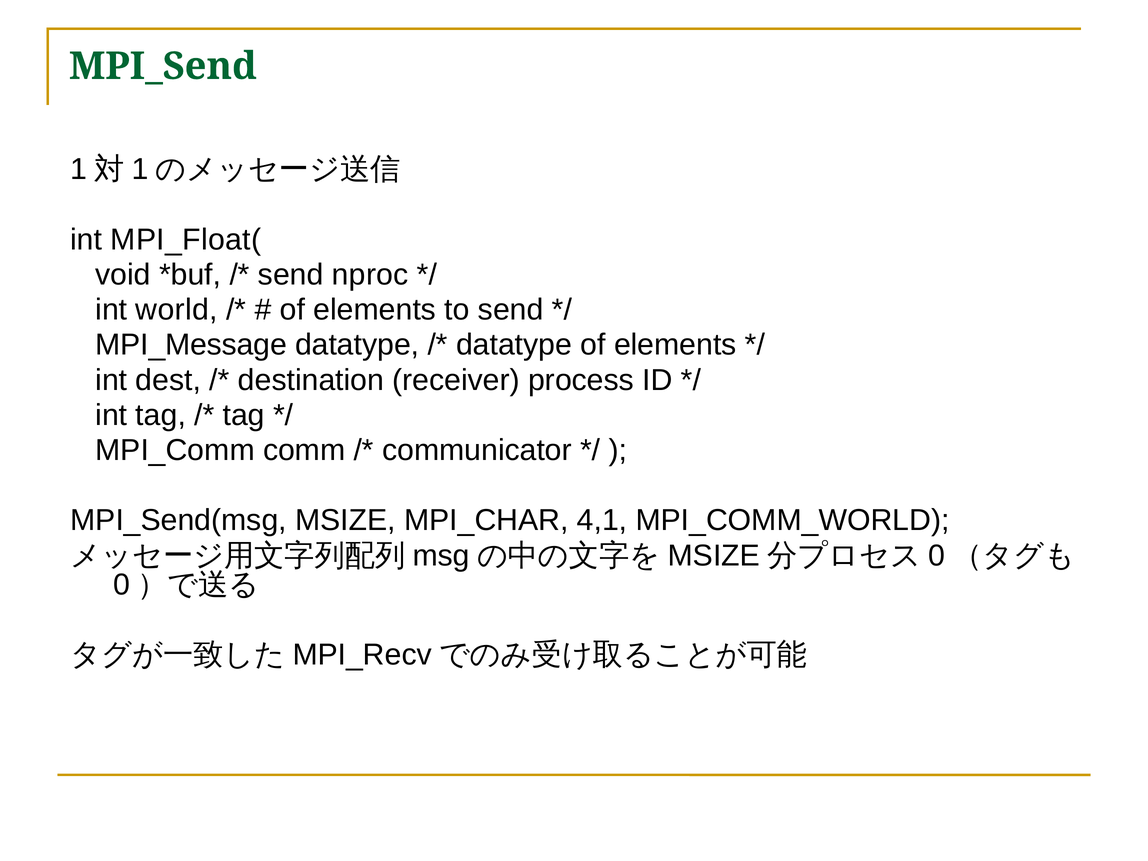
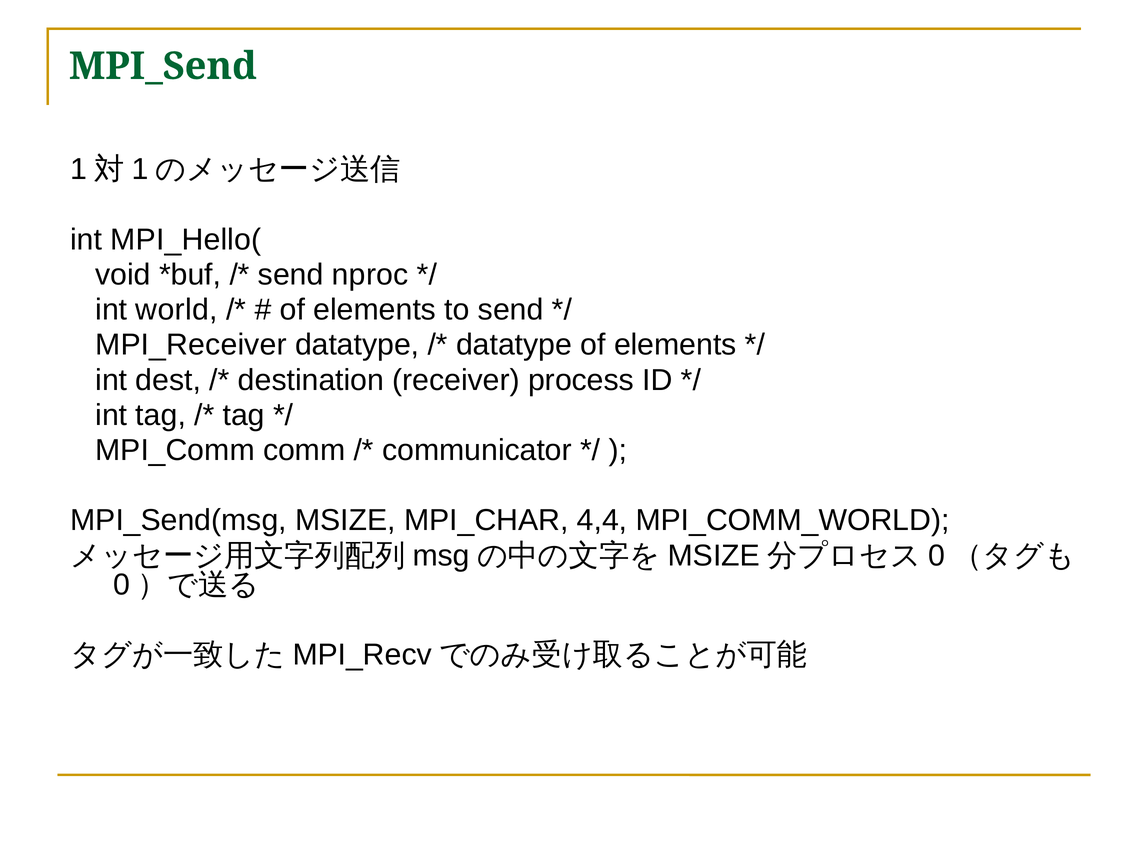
MPI_Float(: MPI_Float( -> MPI_Hello(
MPI_Message: MPI_Message -> MPI_Receiver
4,1: 4,1 -> 4,4
